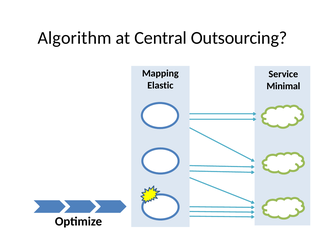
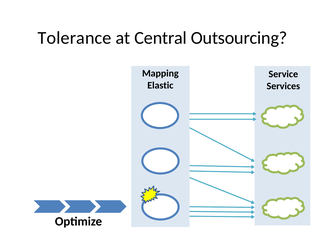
Algorithm: Algorithm -> Tolerance
Minimal: Minimal -> Services
